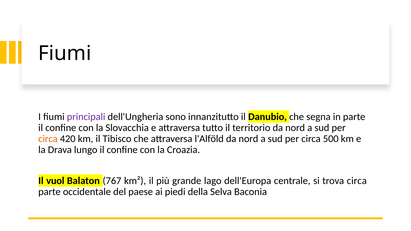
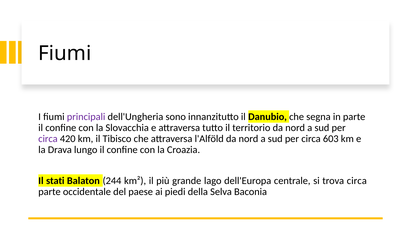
circa at (48, 139) colour: orange -> purple
500: 500 -> 603
vuol: vuol -> stati
767: 767 -> 244
